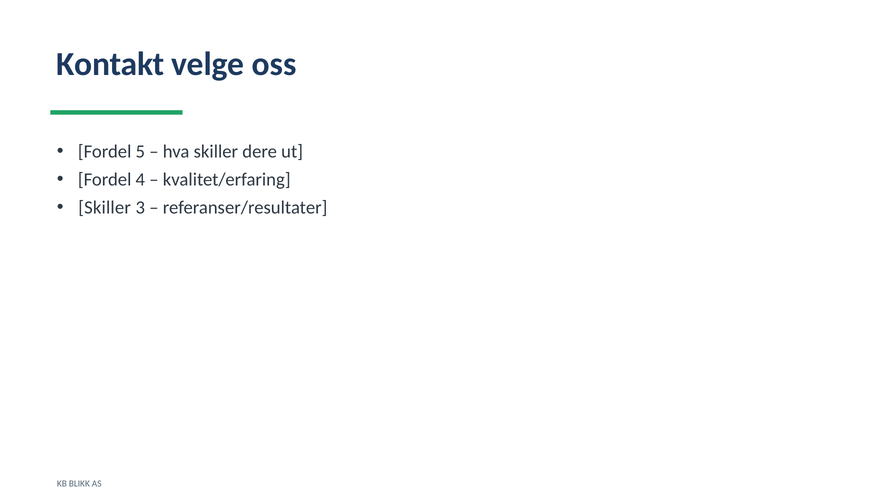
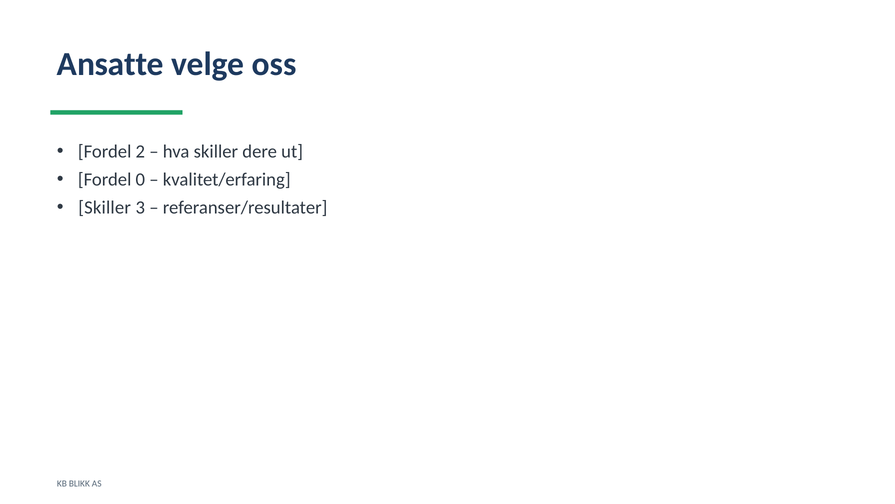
Kontakt: Kontakt -> Ansatte
5: 5 -> 2
4: 4 -> 0
